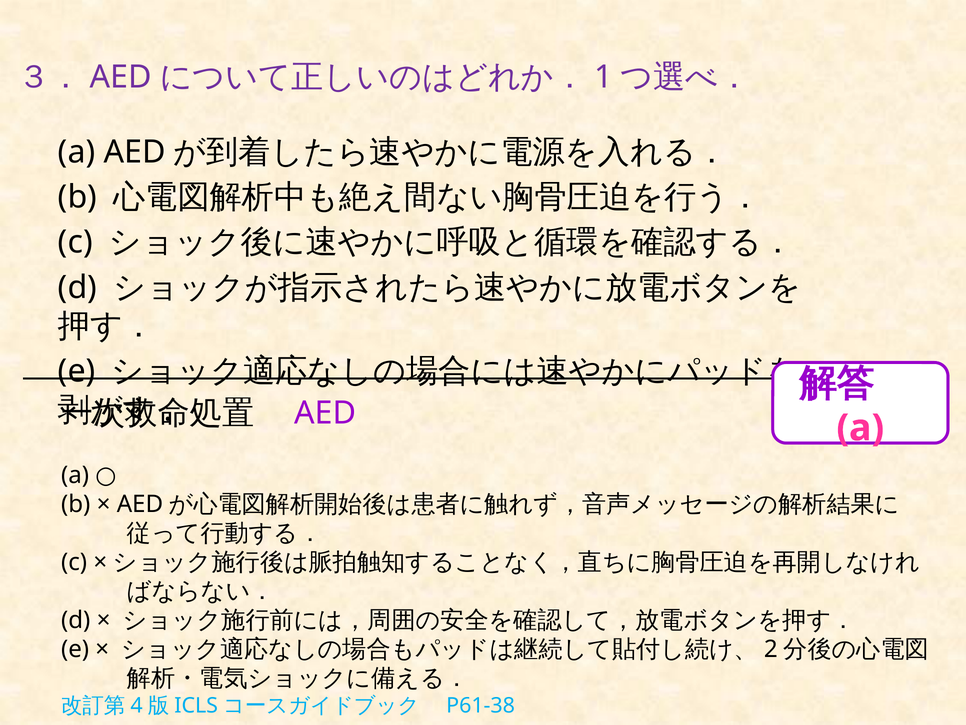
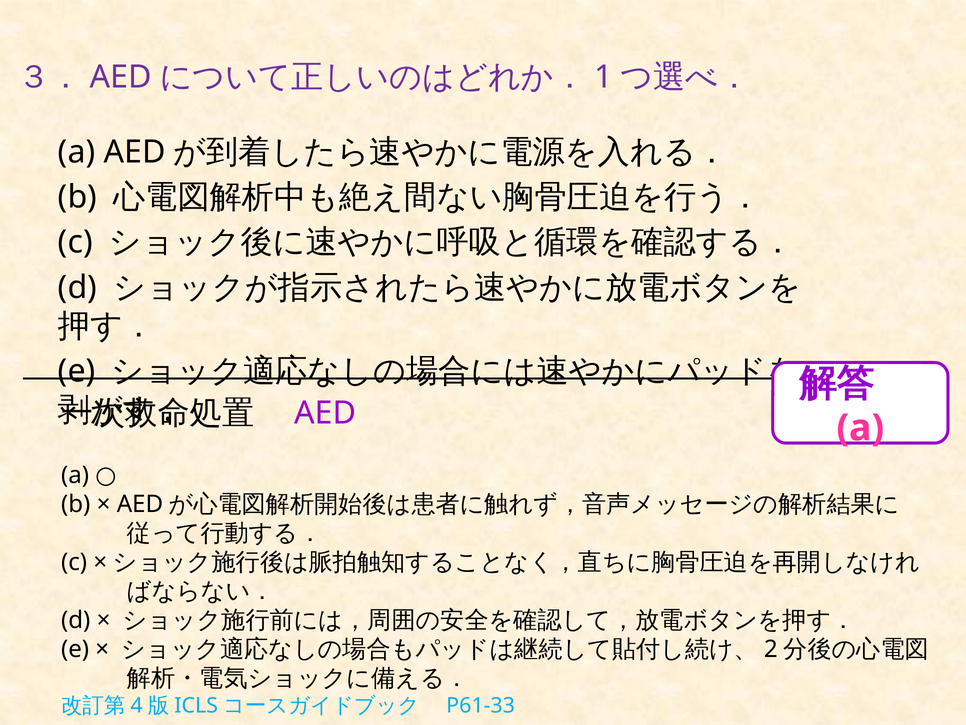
P61-38: P61-38 -> P61-33
